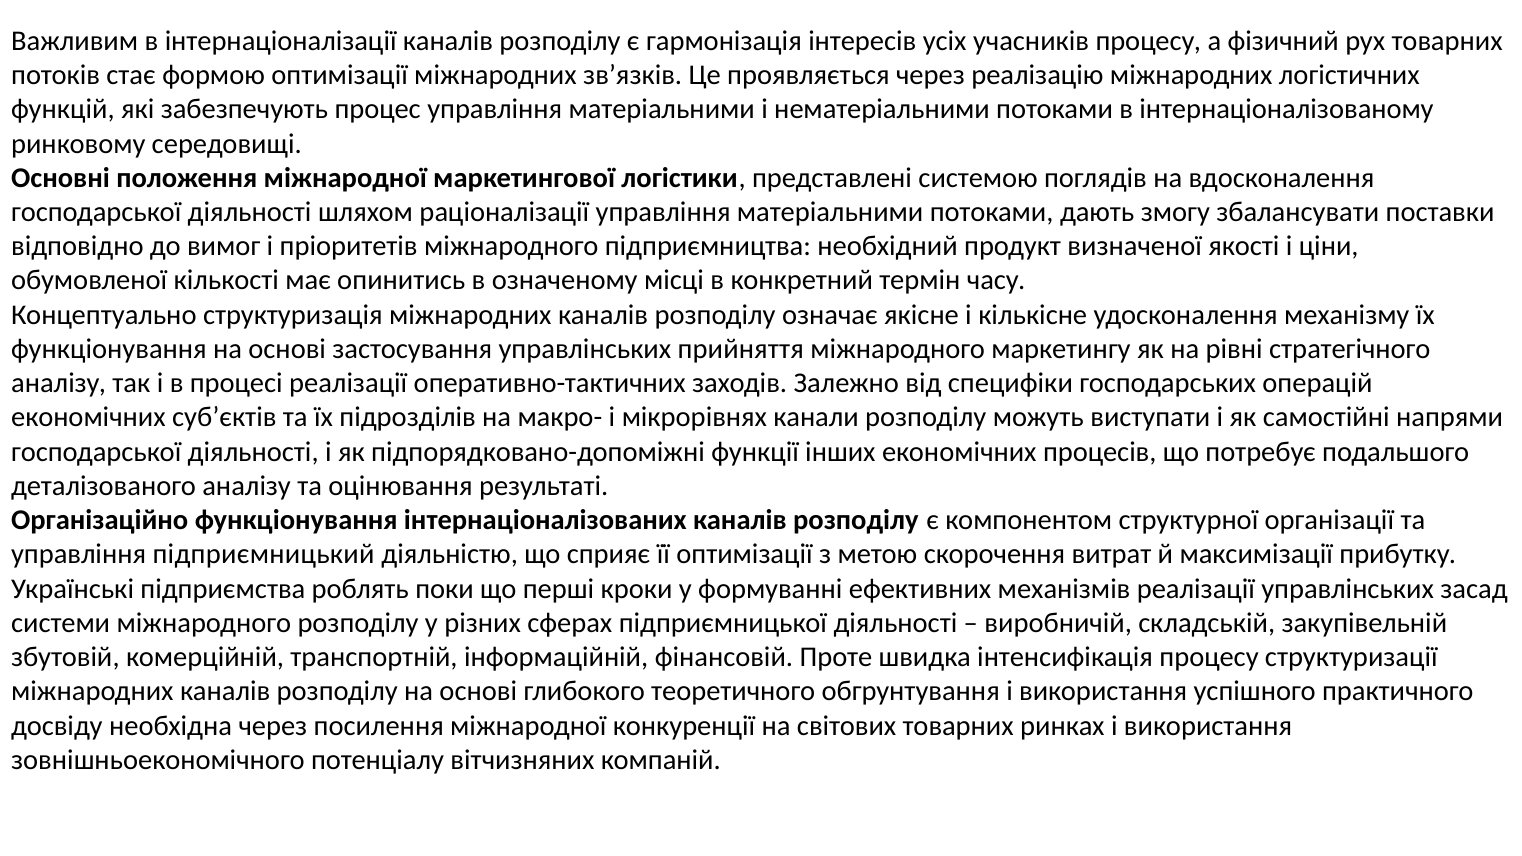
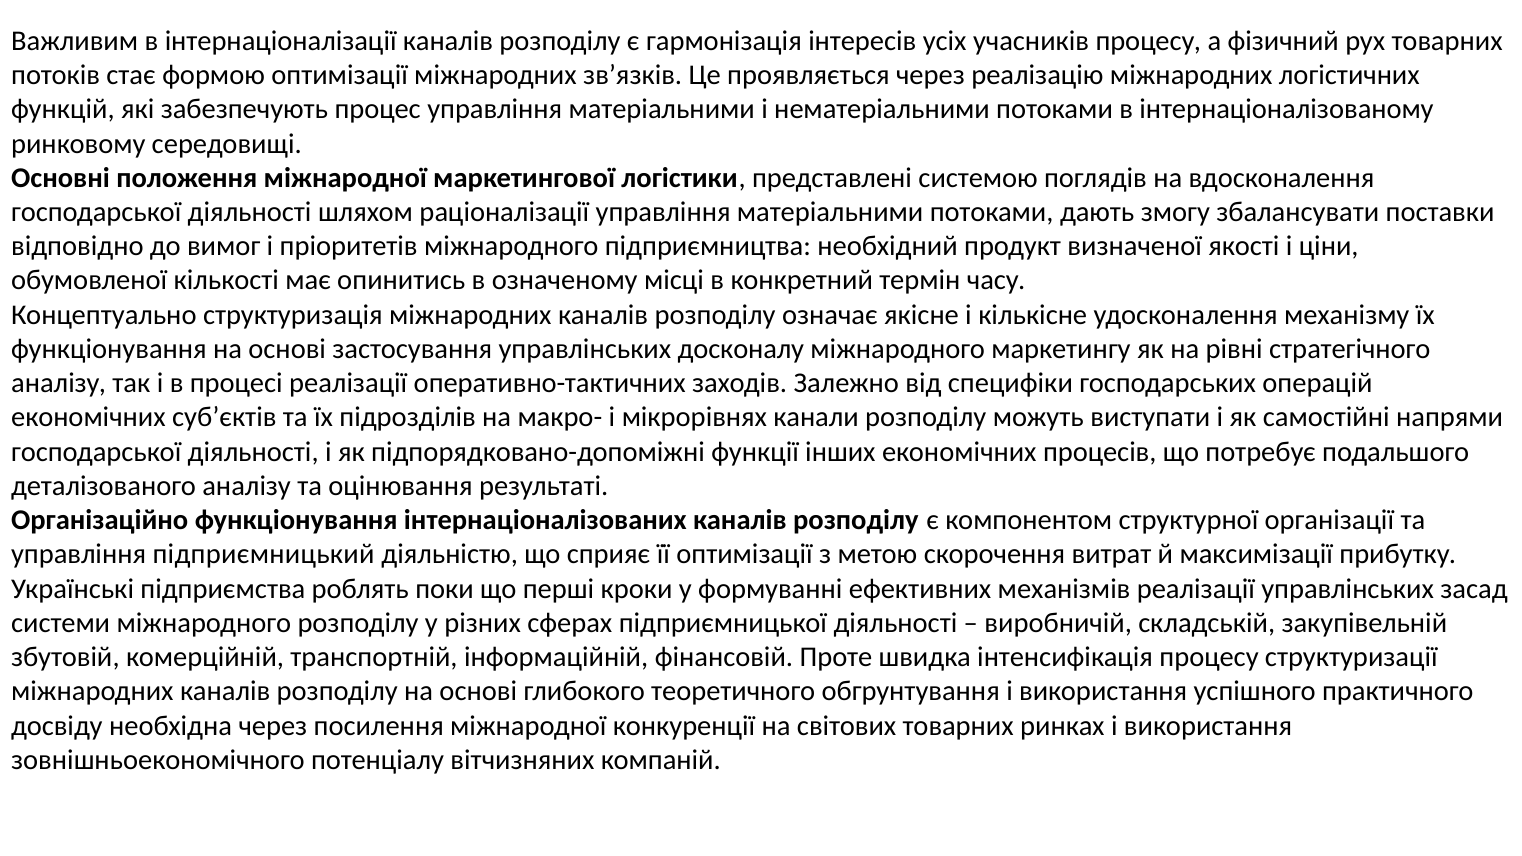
прийняття: прийняття -> досконалу
